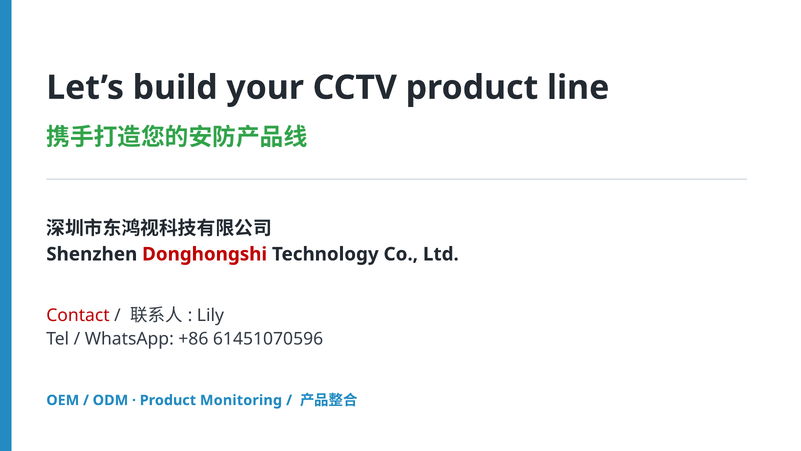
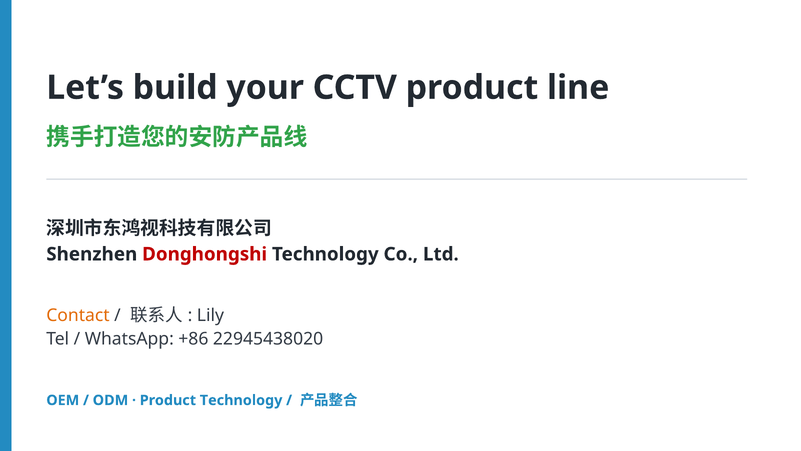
Contact colour: red -> orange
61451070596: 61451070596 -> 22945438020
Product Monitoring: Monitoring -> Technology
